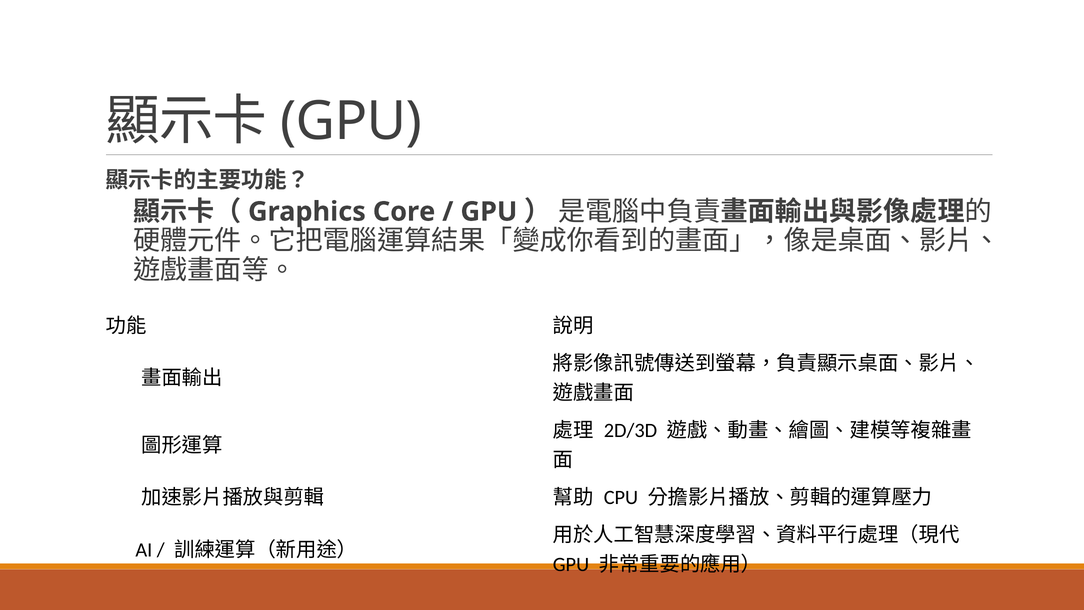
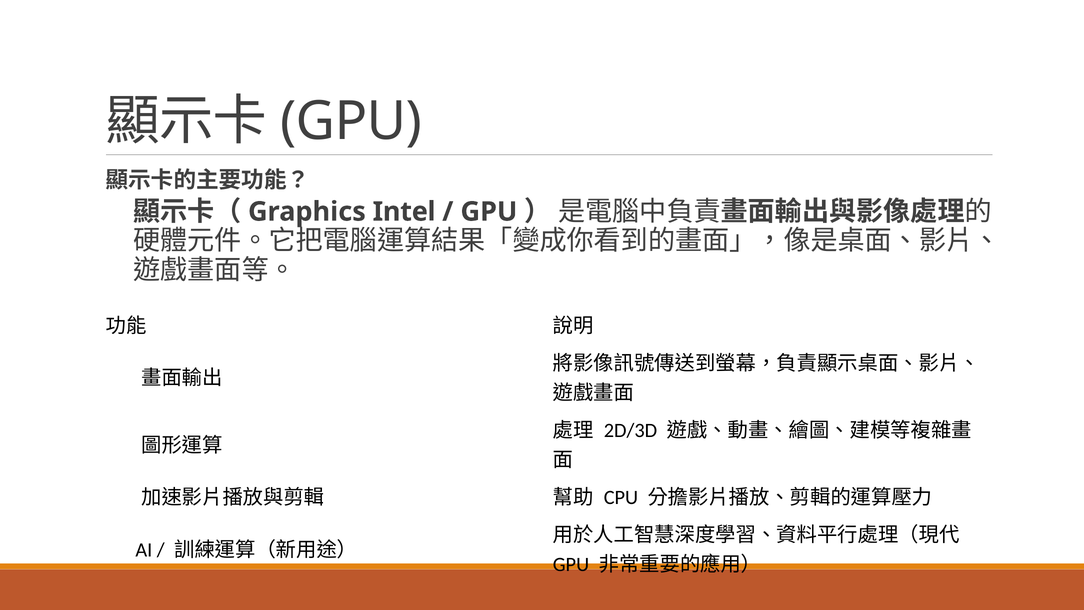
Core: Core -> Intel
